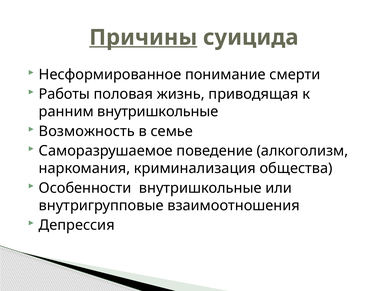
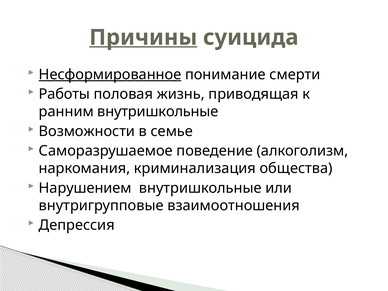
Несформированное underline: none -> present
Возможность: Возможность -> Возможности
Особенности: Особенности -> Нарушением
